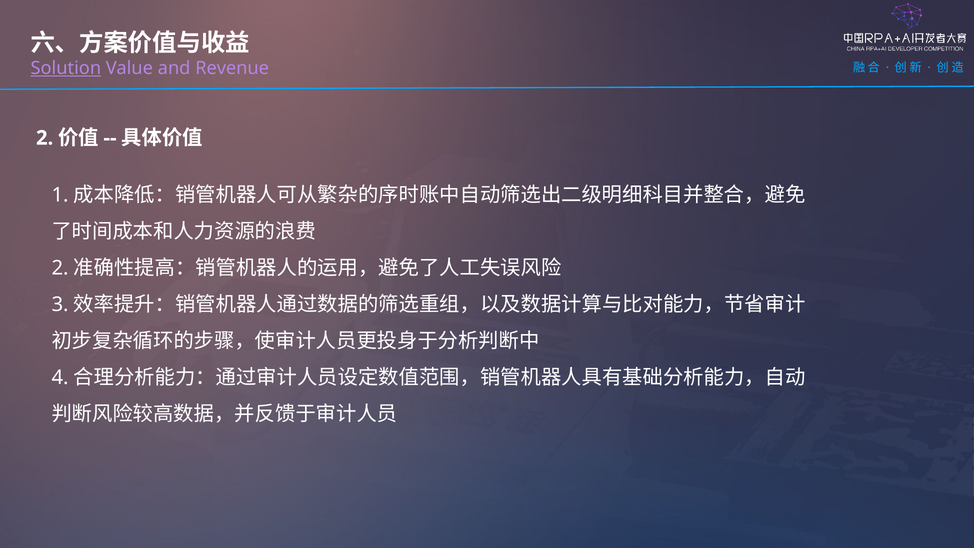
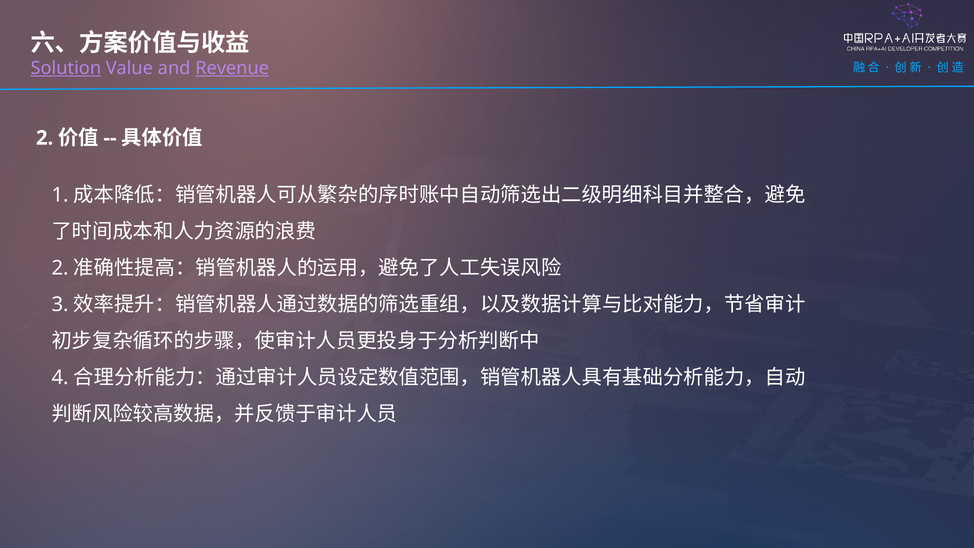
Revenue underline: none -> present
